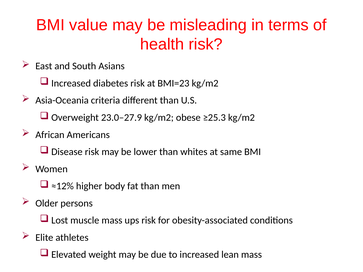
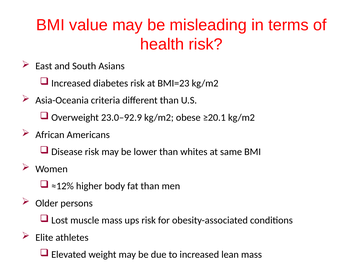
23.0–27.9: 23.0–27.9 -> 23.0–92.9
≥25.3: ≥25.3 -> ≥20.1
